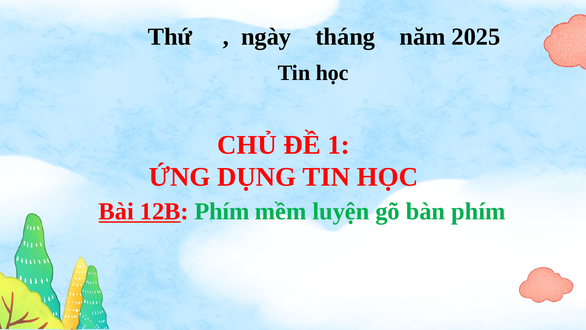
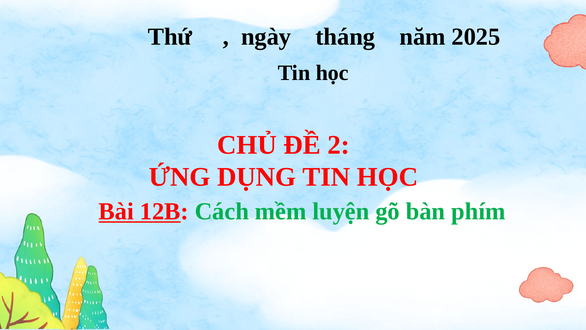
1: 1 -> 2
12B Phím: Phím -> Cách
